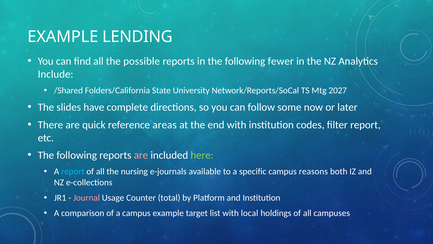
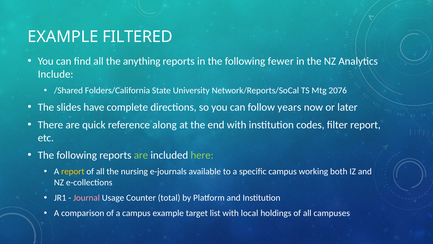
LENDING: LENDING -> FILTERED
possible: possible -> anything
2027: 2027 -> 2076
some: some -> years
areas: areas -> along
are at (141, 155) colour: pink -> light green
report at (73, 171) colour: light blue -> yellow
reasons: reasons -> working
